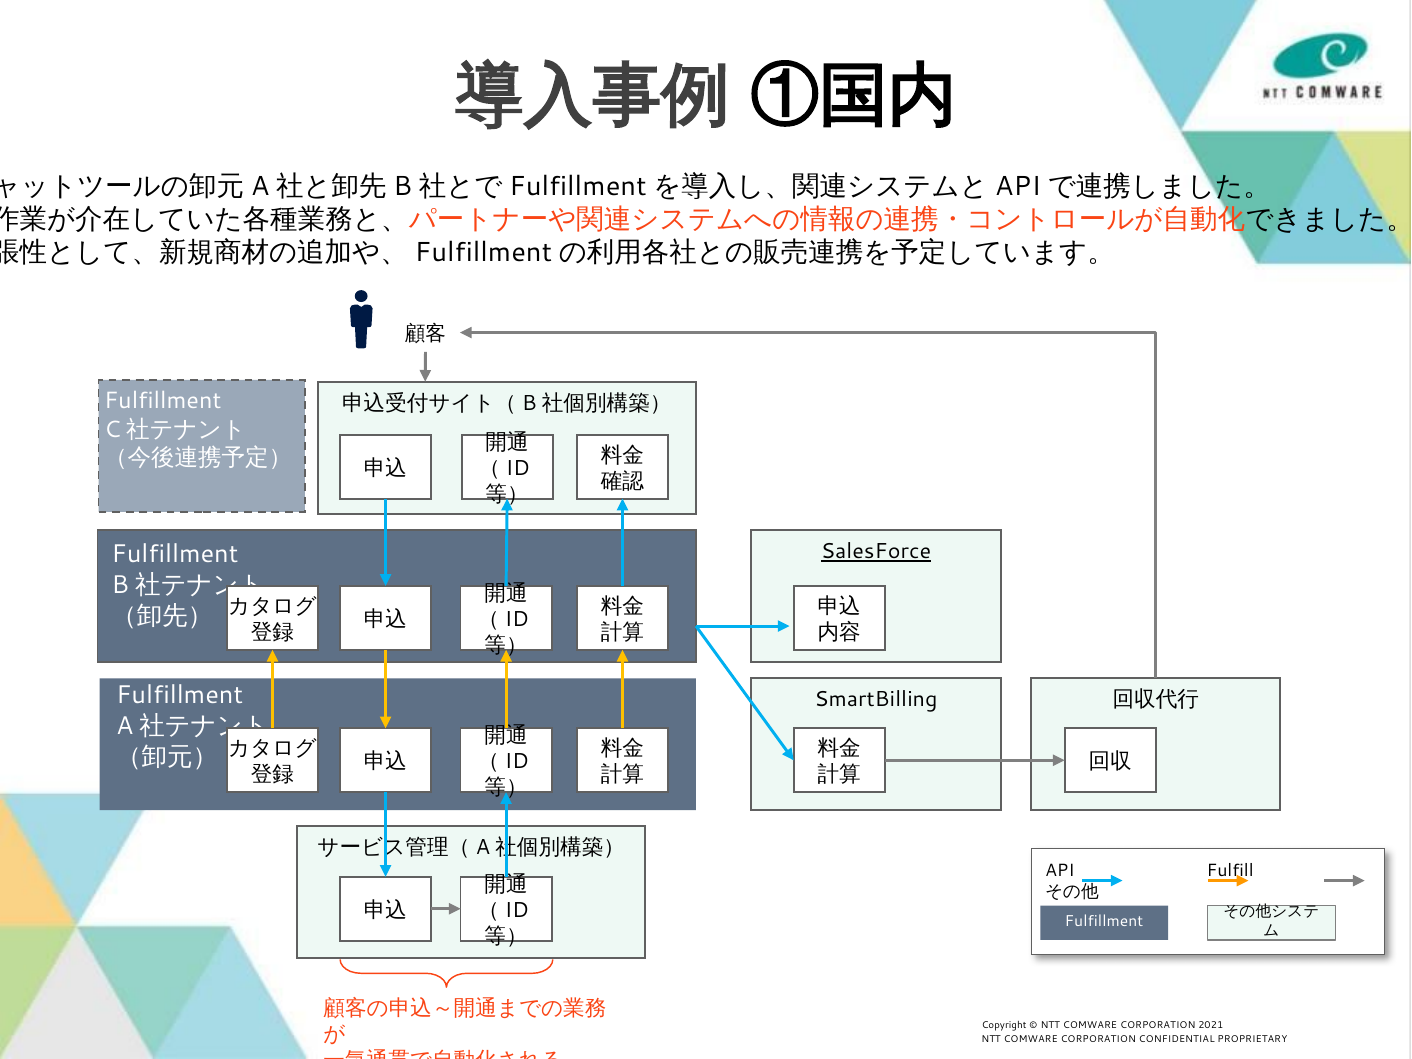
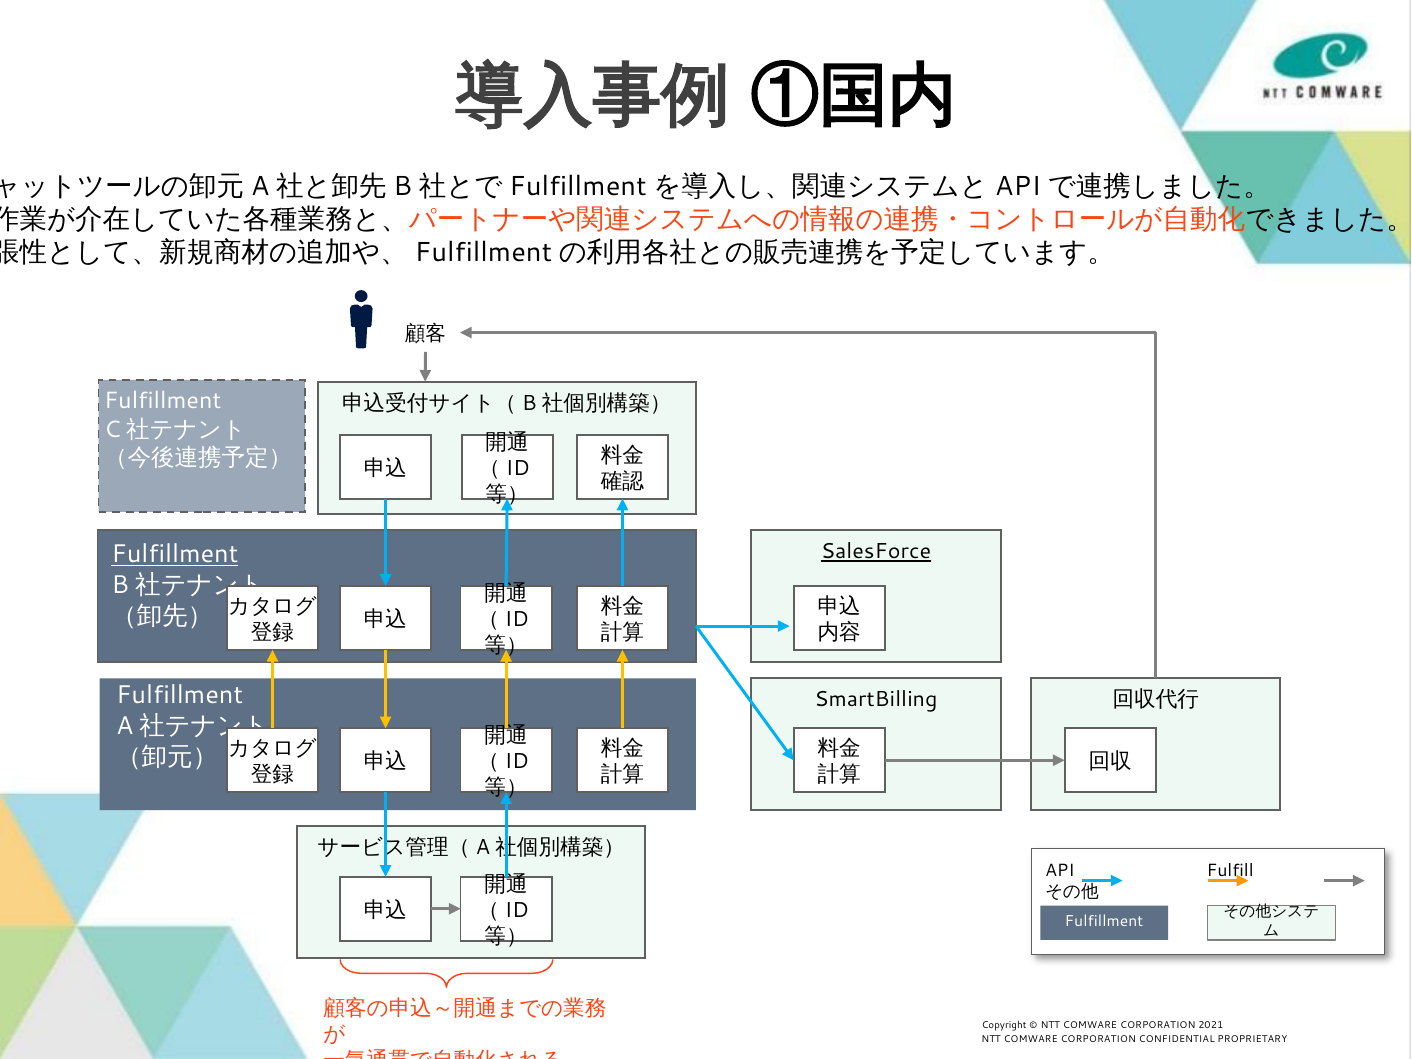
Fulfillment at (175, 554) underline: none -> present
